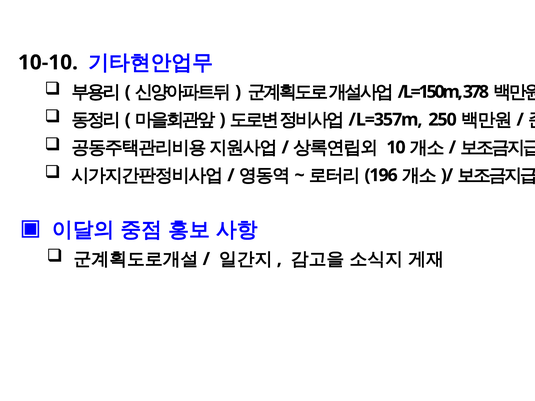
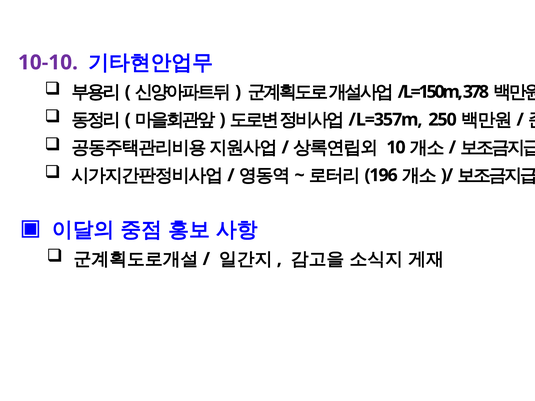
10-10 colour: black -> purple
